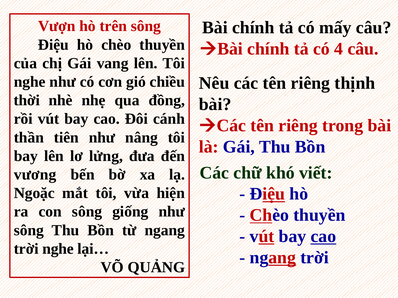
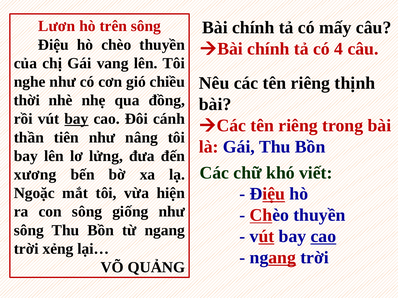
Vượn: Vượn -> Lươn
bay at (76, 119) underline: none -> present
vương: vương -> xương
trời nghe: nghe -> xẻng
